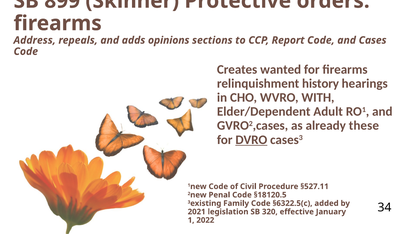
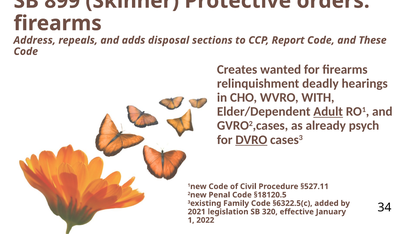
opinions: opinions -> disposal
Cases: Cases -> These
history: history -> deadly
Adult underline: none -> present
these: these -> psych
